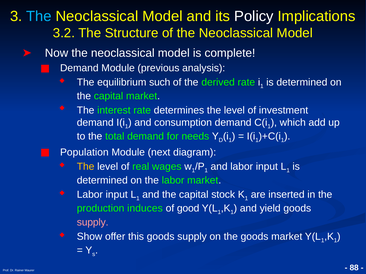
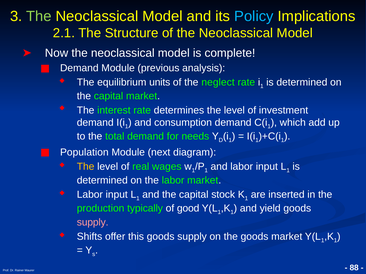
The at (39, 16) colour: light blue -> light green
Policy colour: white -> light blue
3.2: 3.2 -> 2.1
such: such -> units
derived: derived -> neglect
induces: induces -> typically
Show: Show -> Shifts
